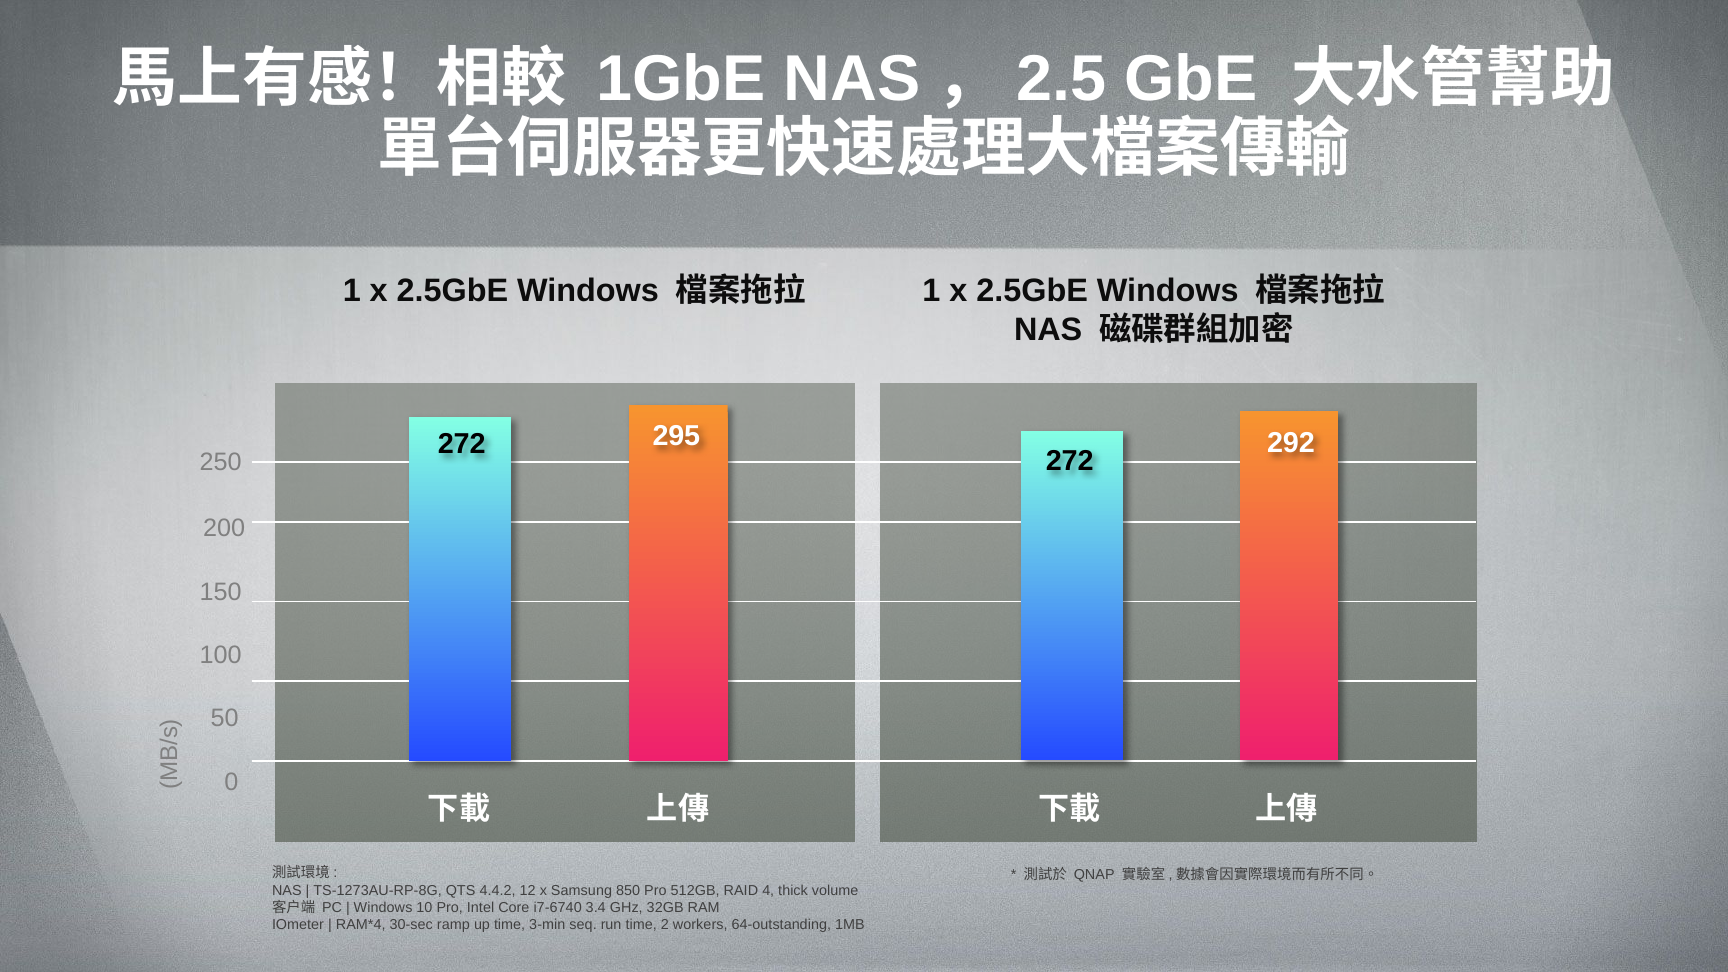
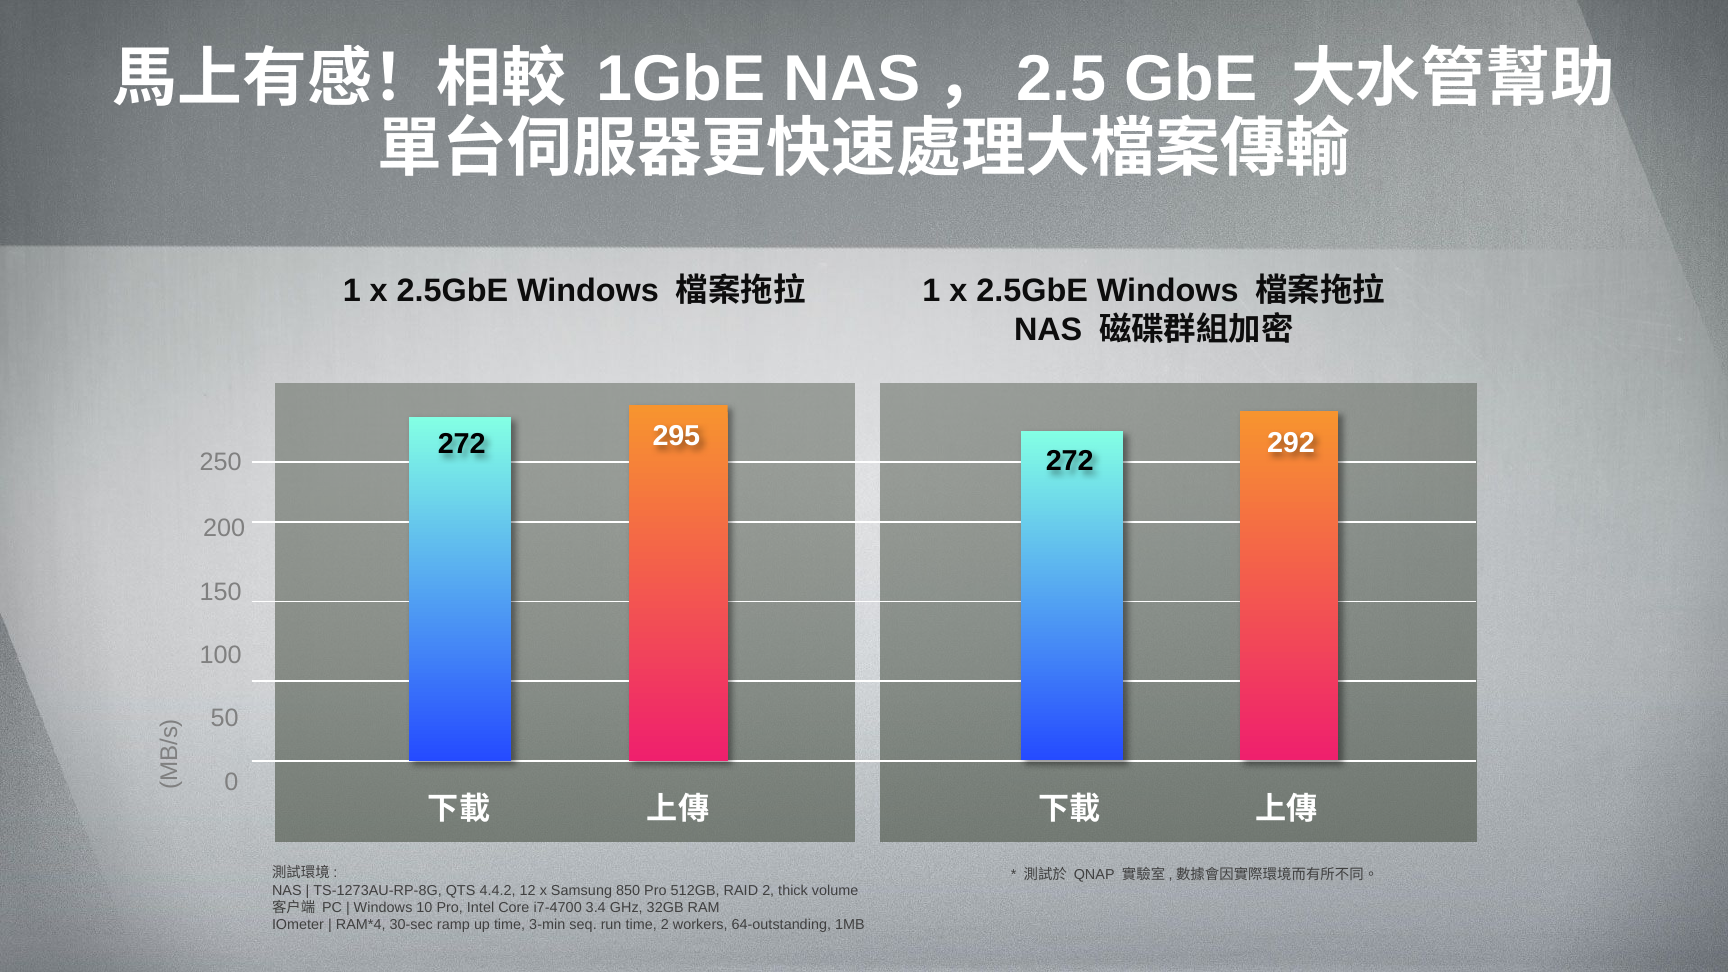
RAID 4: 4 -> 2
i7-6740: i7-6740 -> i7-4700
